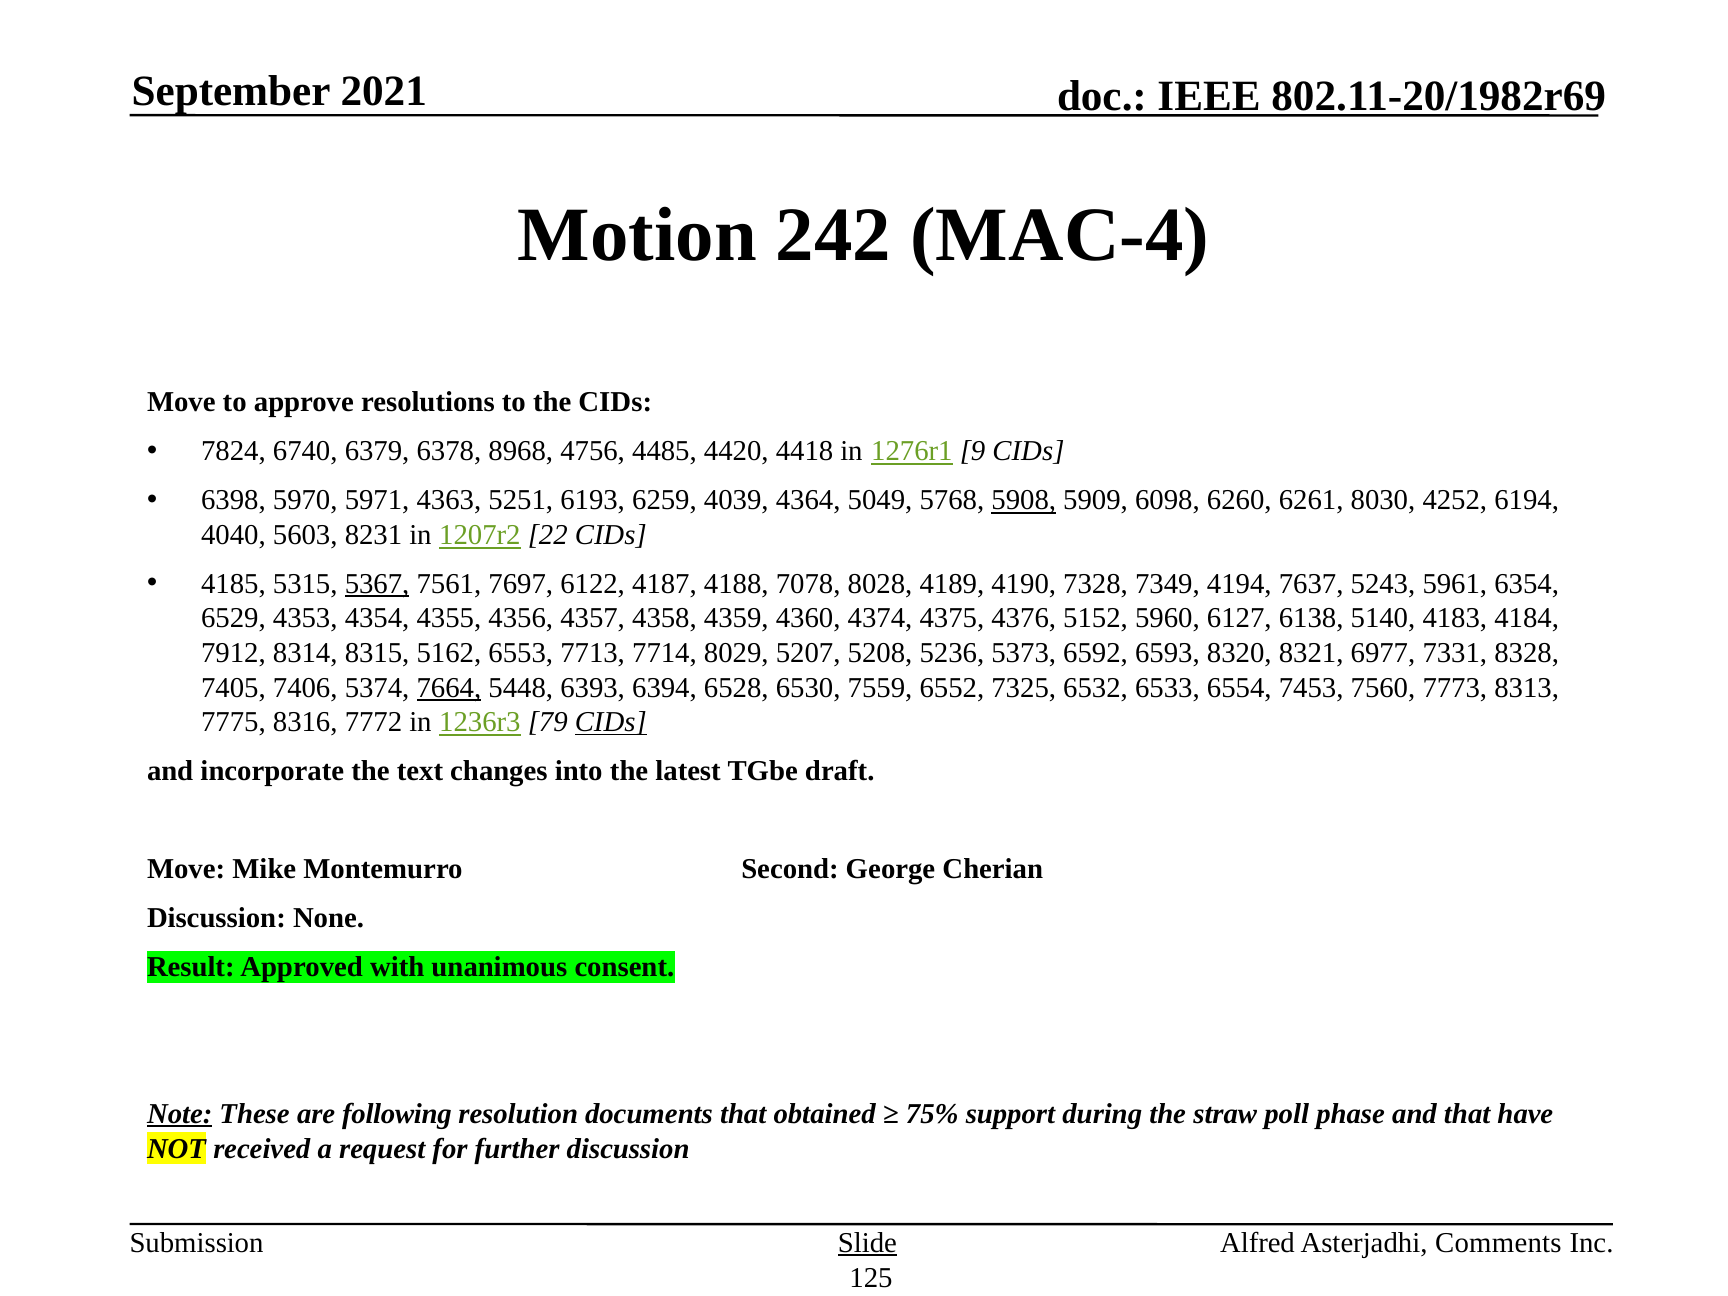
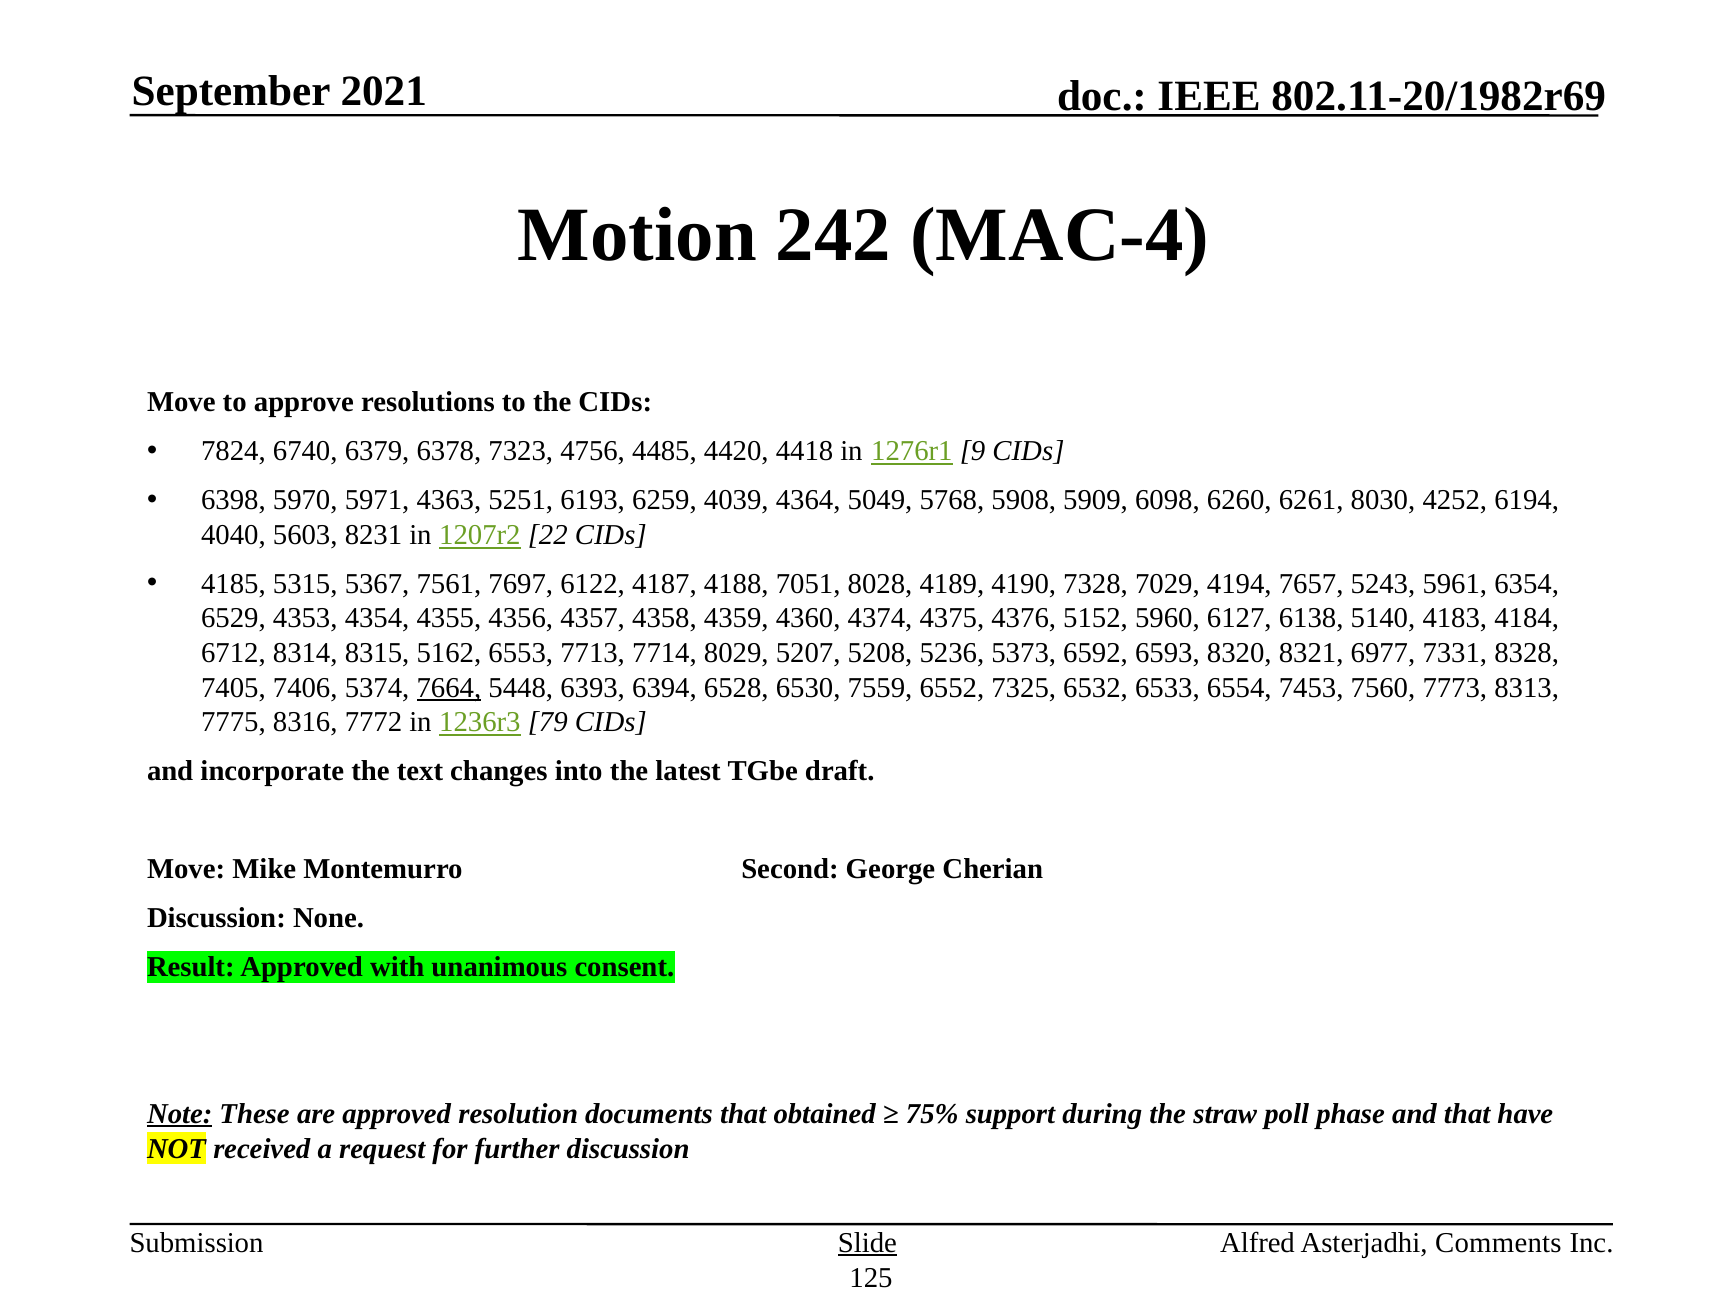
8968: 8968 -> 7323
5908 underline: present -> none
5367 underline: present -> none
7078: 7078 -> 7051
7349: 7349 -> 7029
7637: 7637 -> 7657
7912: 7912 -> 6712
CIDs at (611, 722) underline: present -> none
are following: following -> approved
